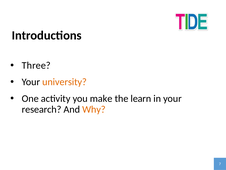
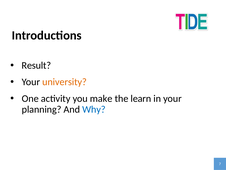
Three: Three -> Result
research: research -> planning
Why colour: orange -> blue
